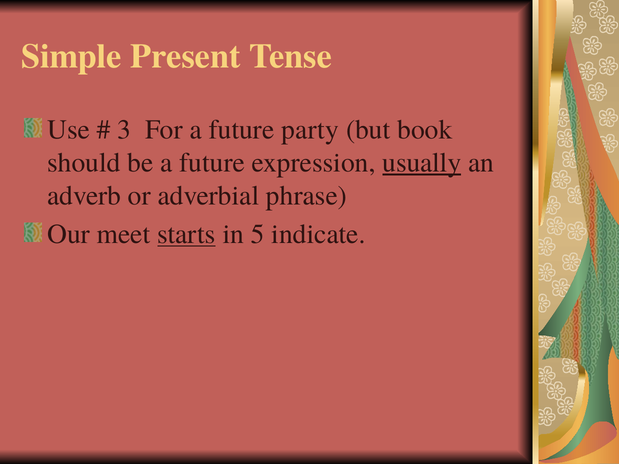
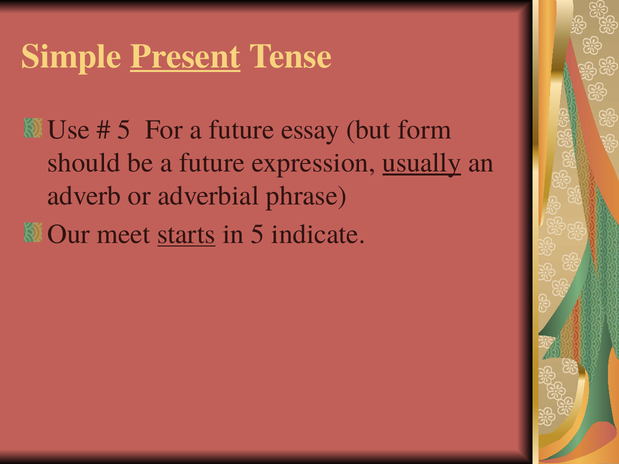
Present underline: none -> present
3 at (124, 130): 3 -> 5
party: party -> essay
book: book -> form
